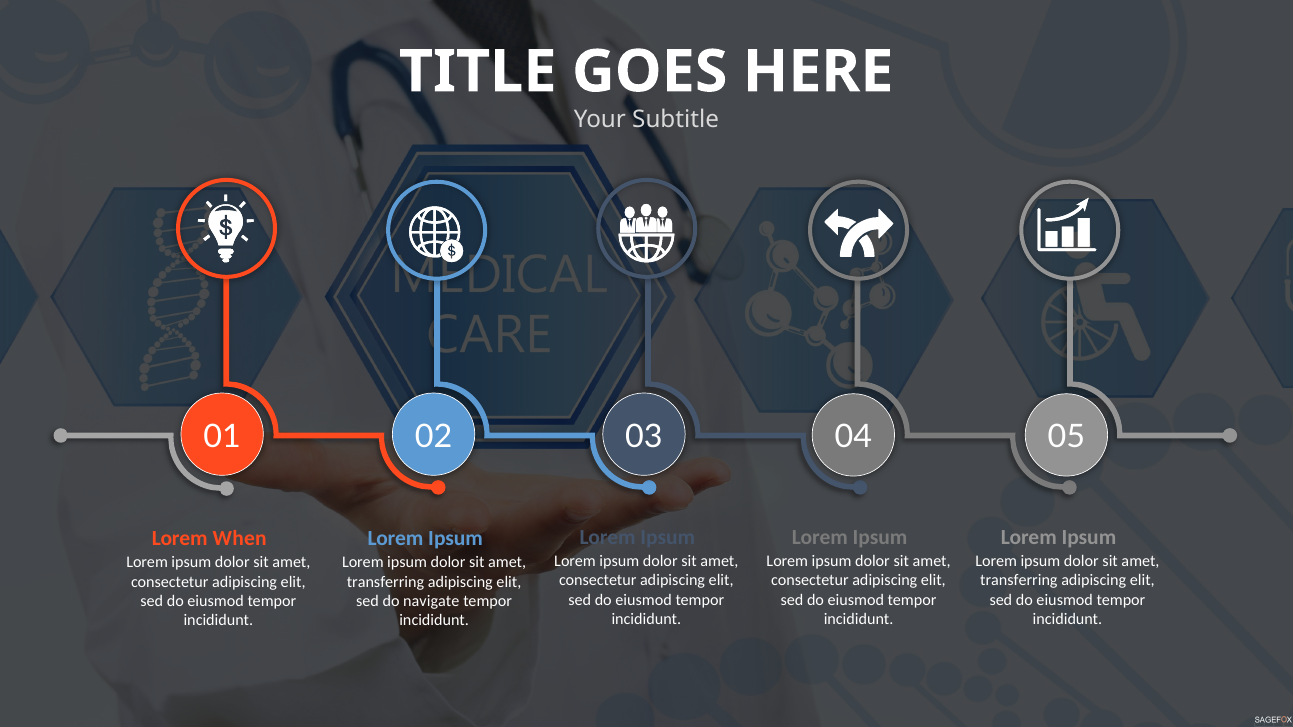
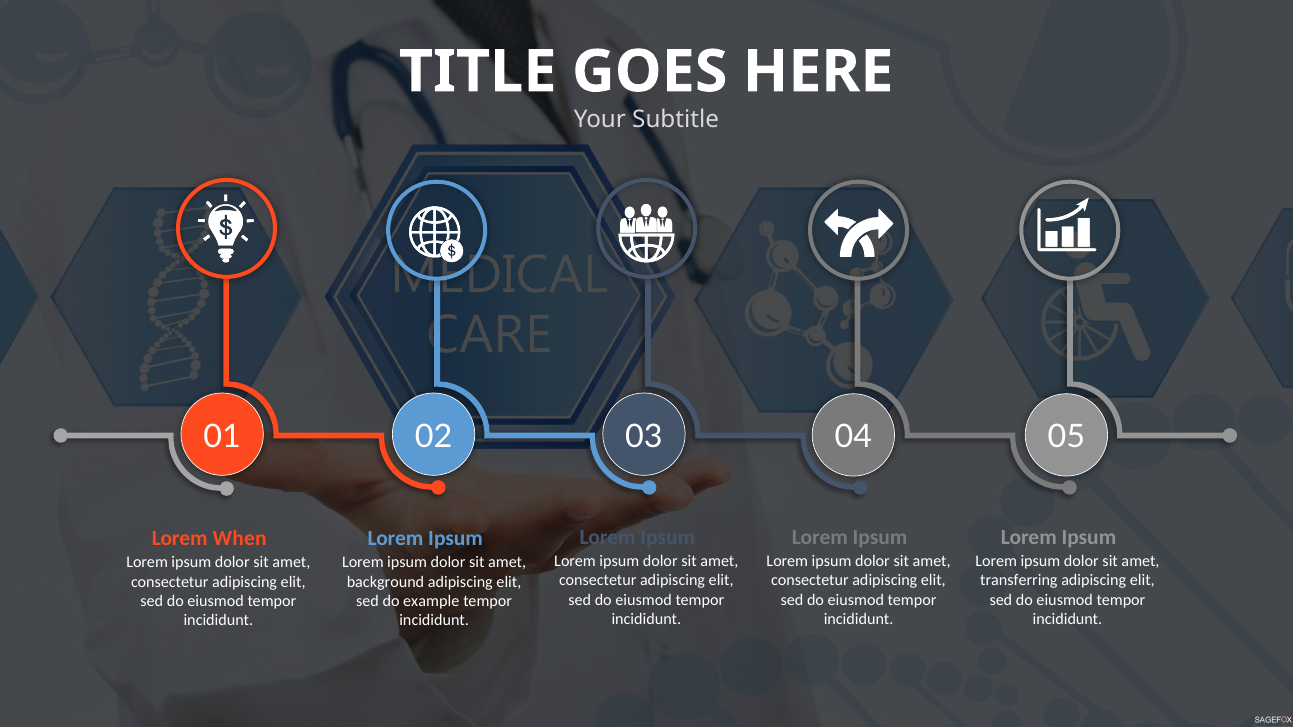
transferring at (386, 582): transferring -> background
navigate: navigate -> example
